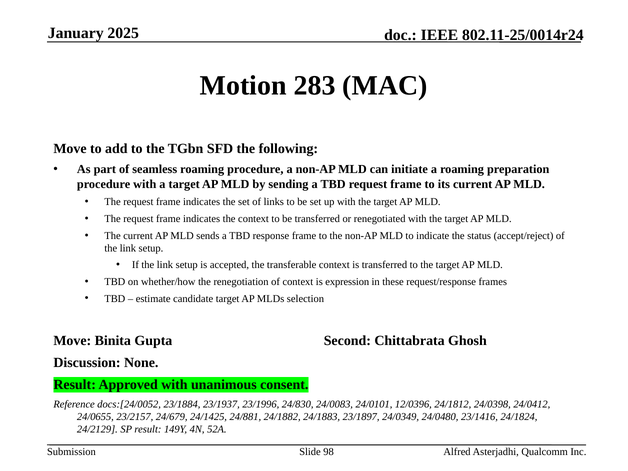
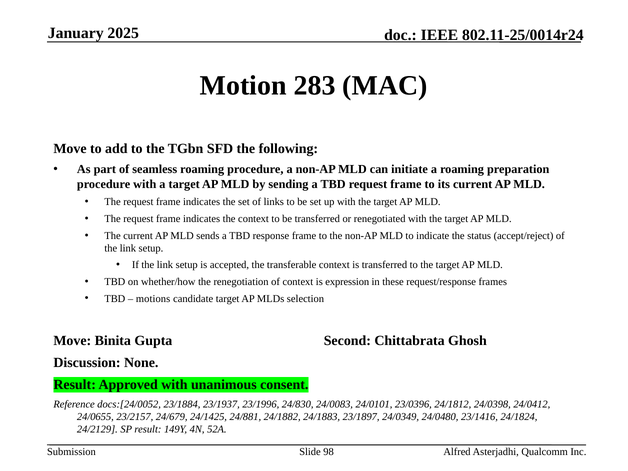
estimate: estimate -> motions
12/0396: 12/0396 -> 23/0396
